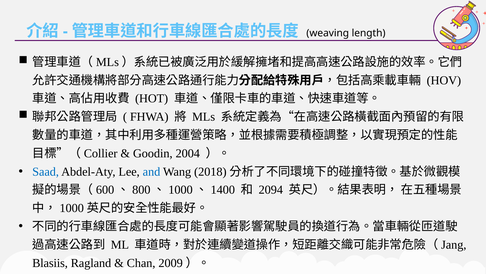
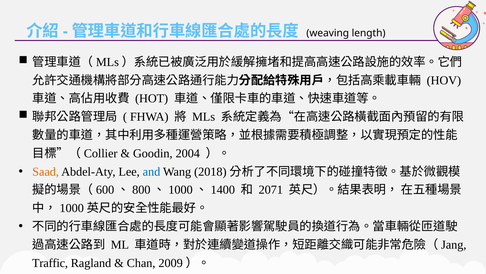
Saad colour: blue -> orange
2094: 2094 -> 2071
Blasiis: Blasiis -> Traffic
